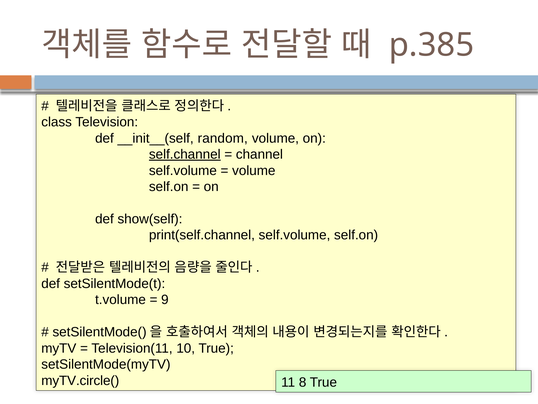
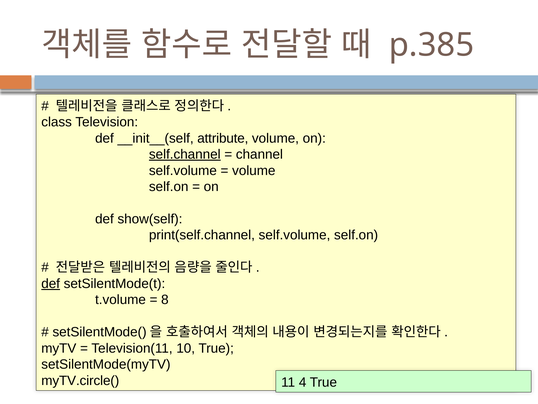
random: random -> attribute
def at (51, 283) underline: none -> present
9: 9 -> 8
8: 8 -> 4
